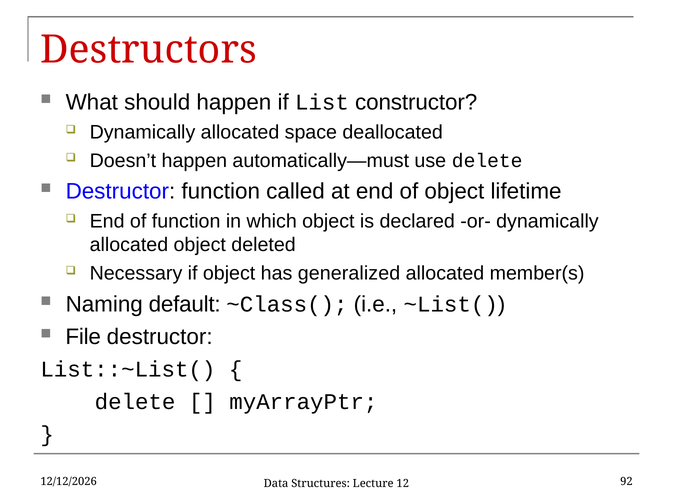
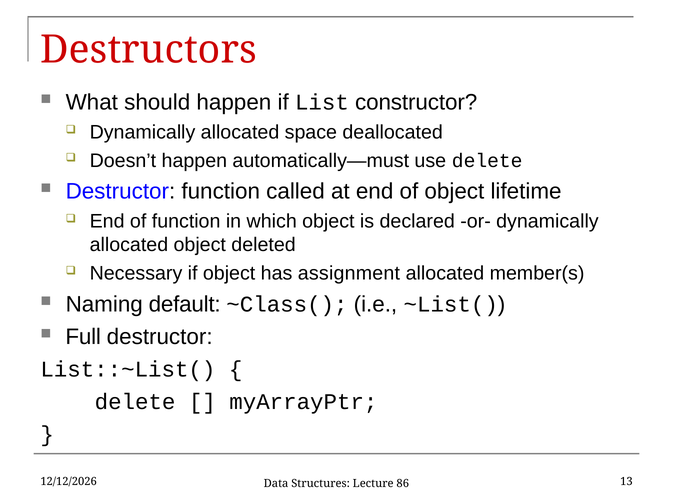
generalized: generalized -> assignment
File: File -> Full
92: 92 -> 13
12: 12 -> 86
